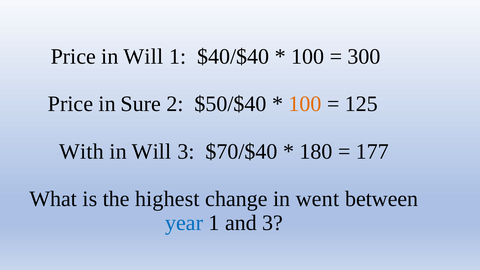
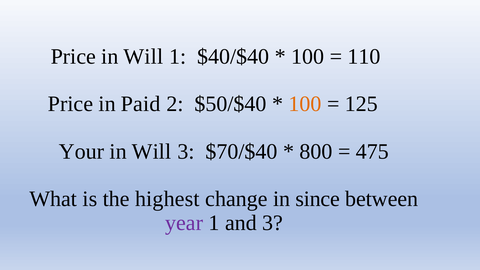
300: 300 -> 110
Sure: Sure -> Paid
With: With -> Your
180: 180 -> 800
177: 177 -> 475
went: went -> since
year colour: blue -> purple
